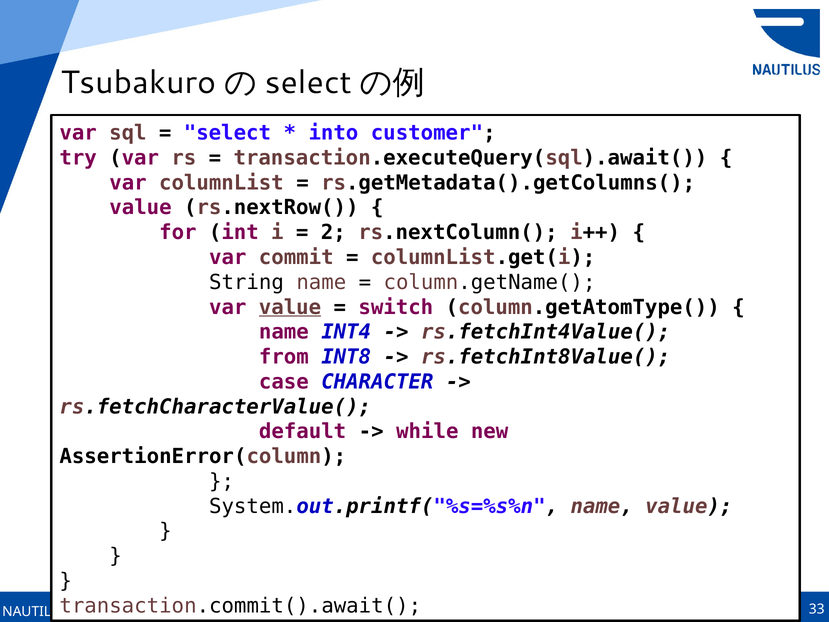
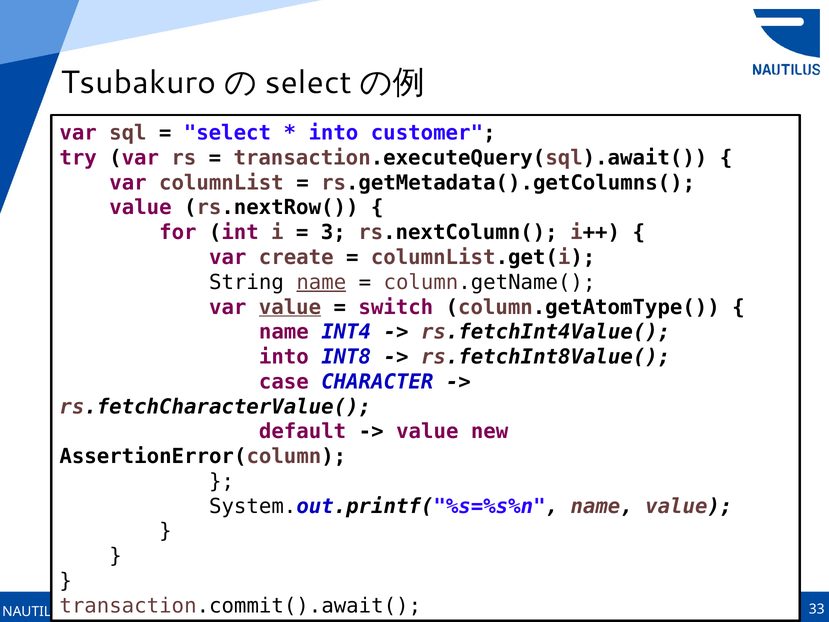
2: 2 -> 3
commit: commit -> create
name at (321, 282) underline: none -> present
from at (284, 357): from -> into
while at (427, 431): while -> value
